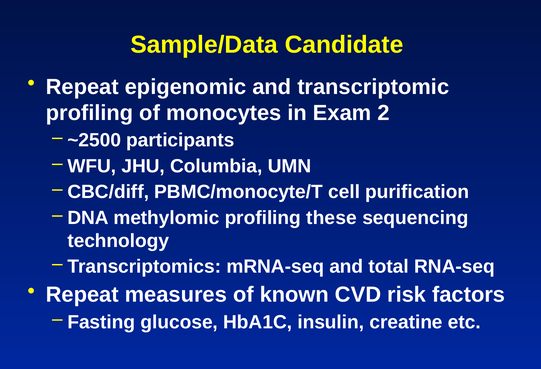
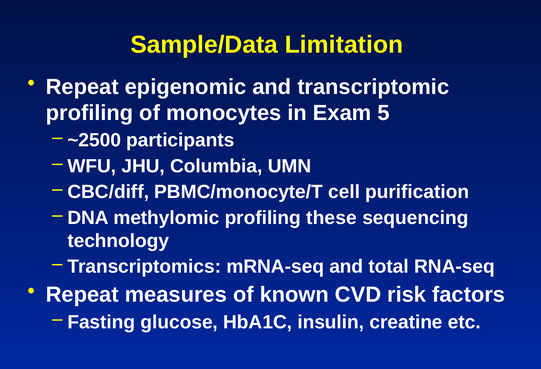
Candidate: Candidate -> Limitation
2: 2 -> 5
